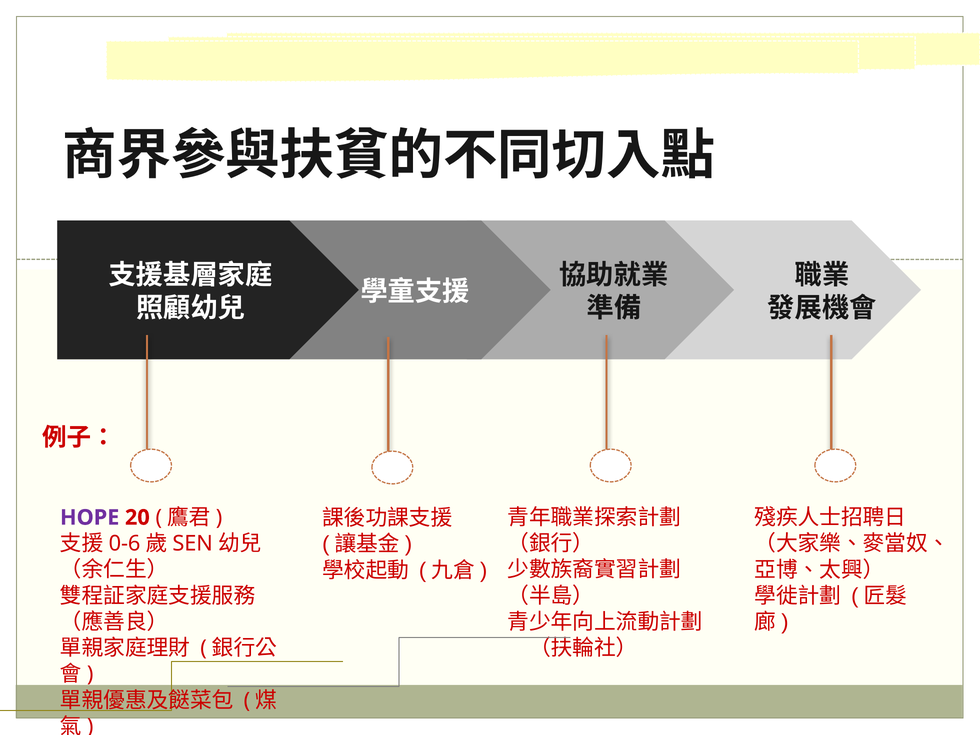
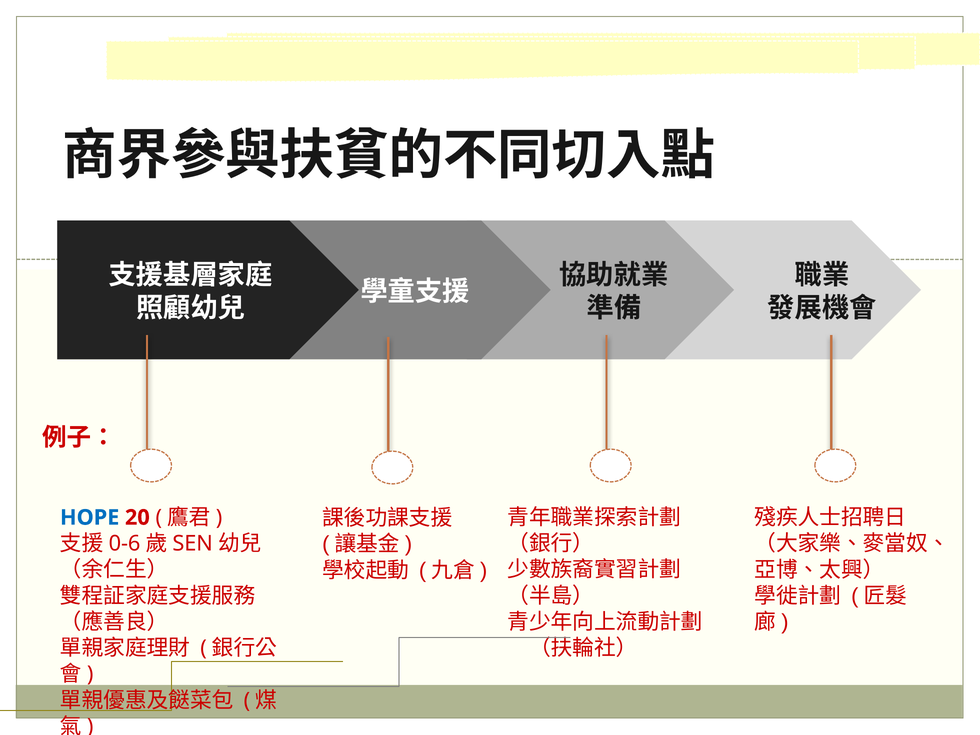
HOPE colour: purple -> blue
